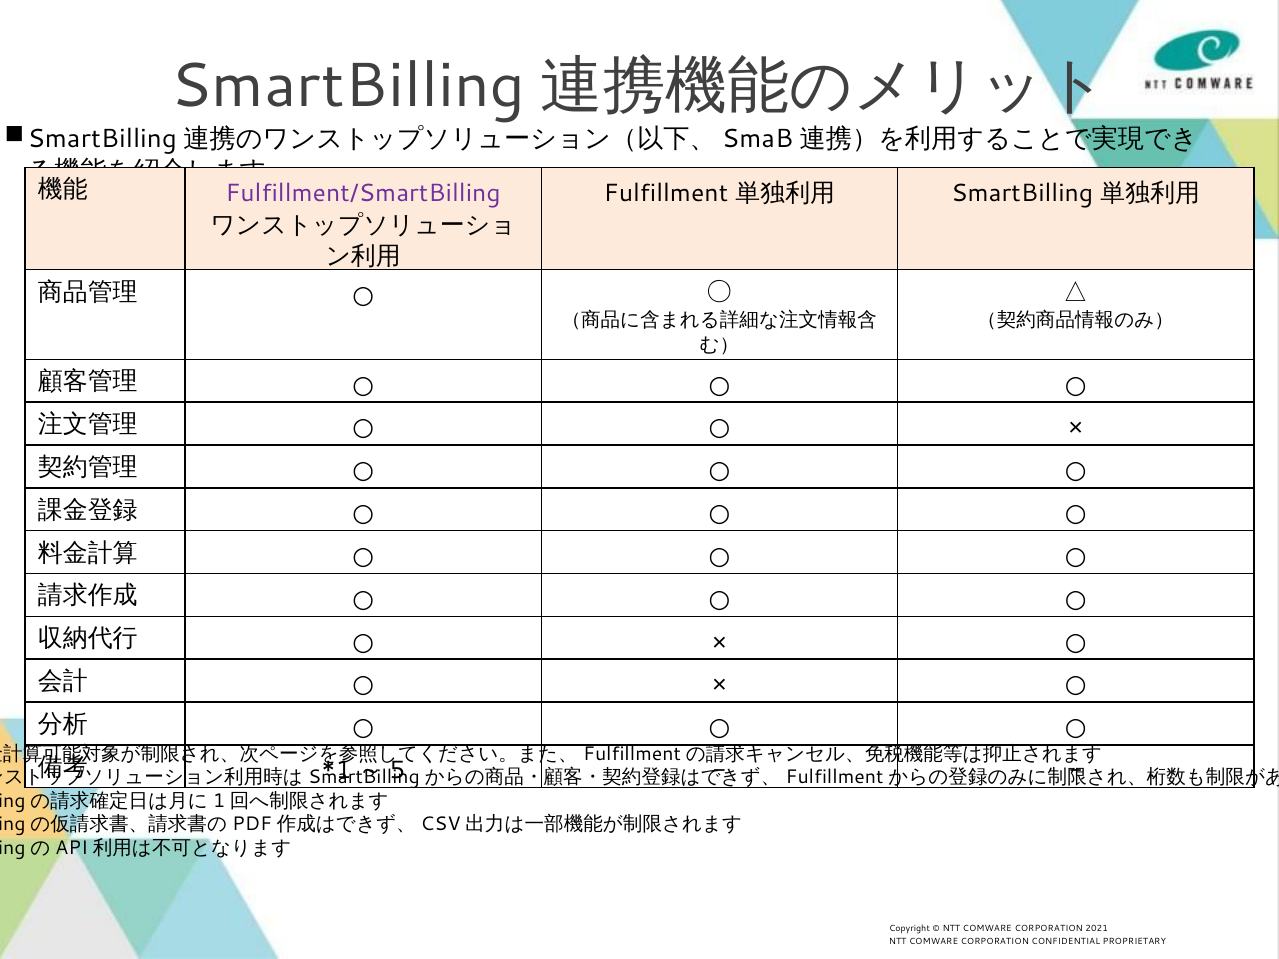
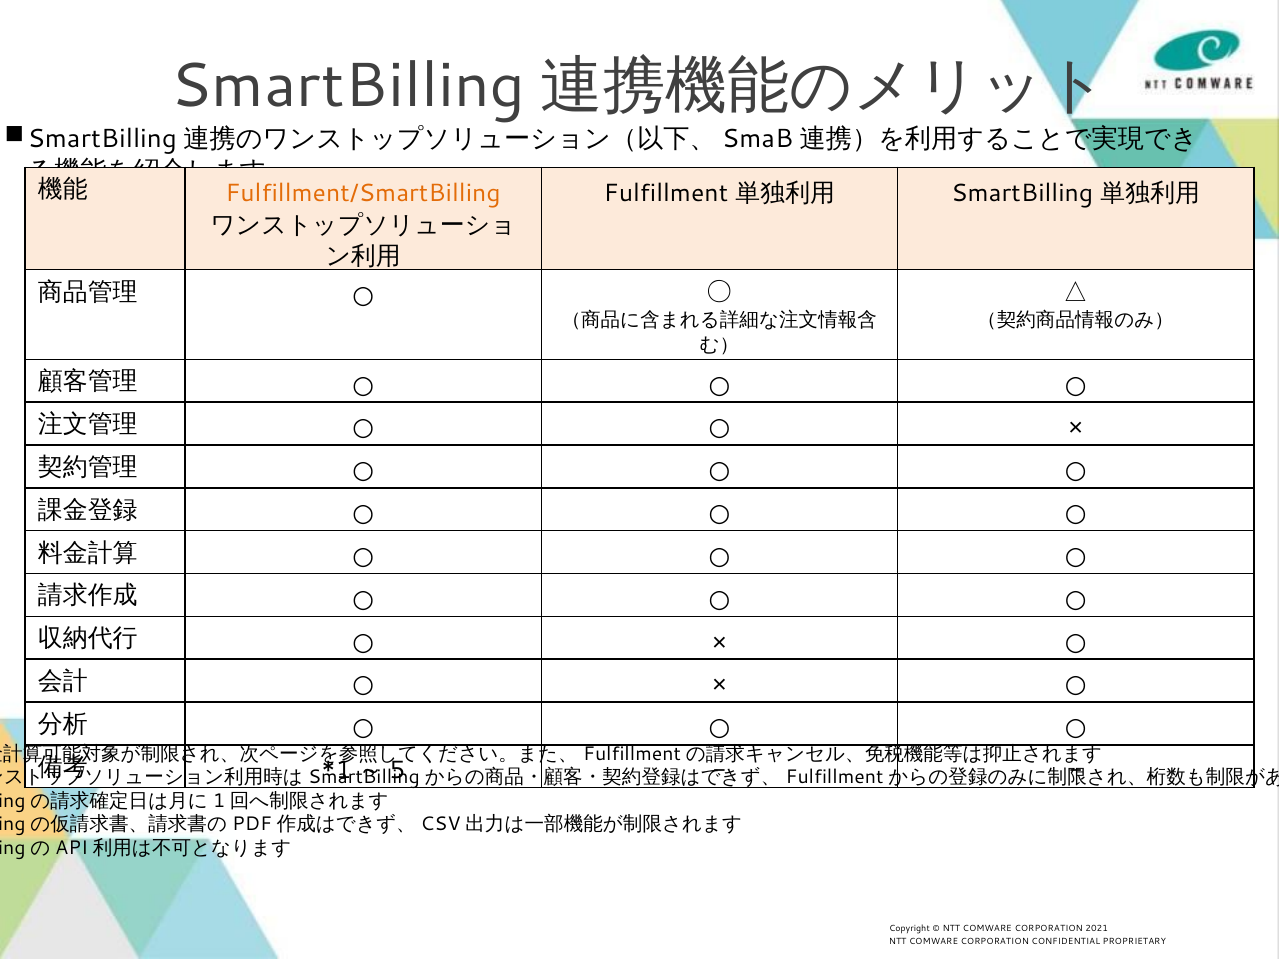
Fulfillment/SmartBilling colour: purple -> orange
